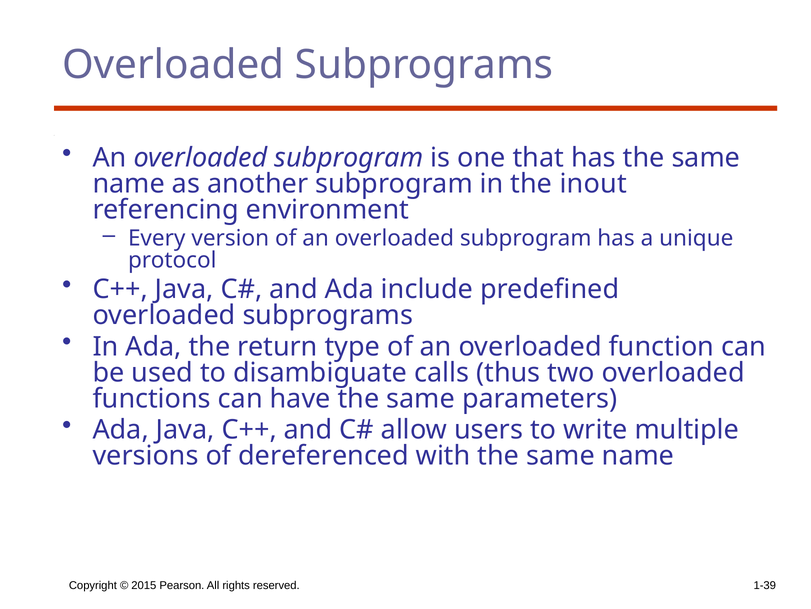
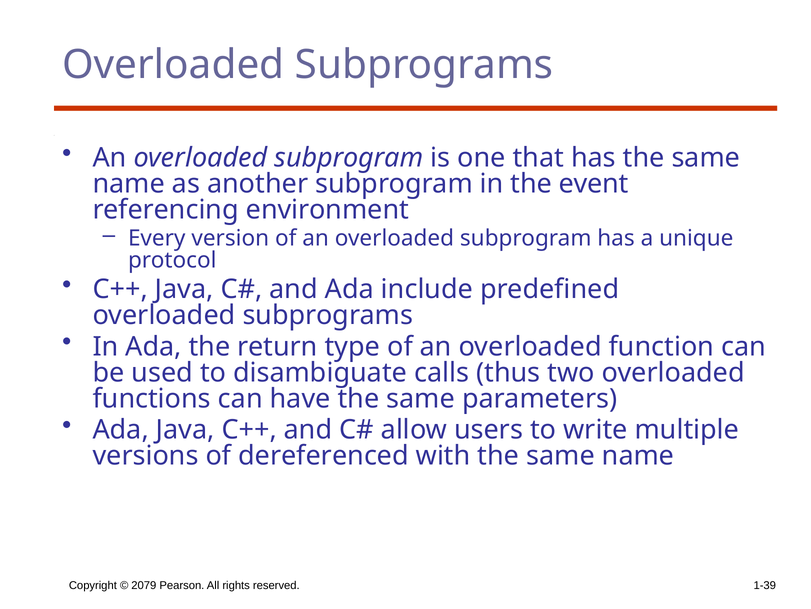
inout: inout -> event
2015: 2015 -> 2079
